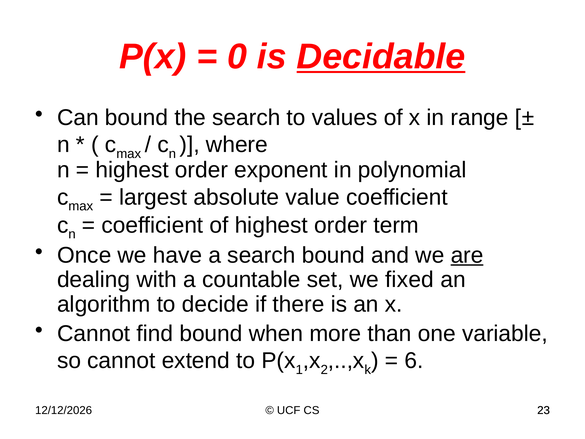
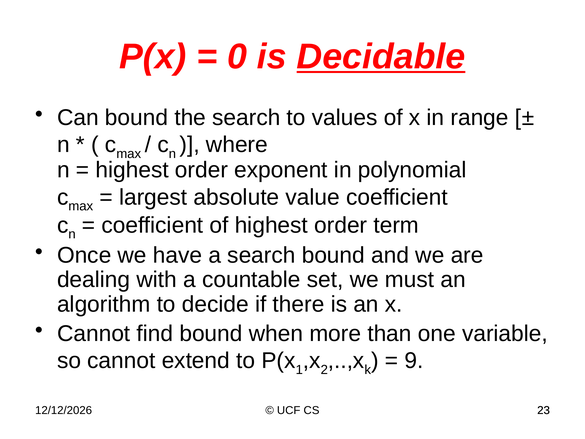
are underline: present -> none
fixed: fixed -> must
6: 6 -> 9
